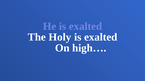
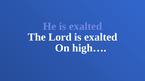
Holy: Holy -> Lord
